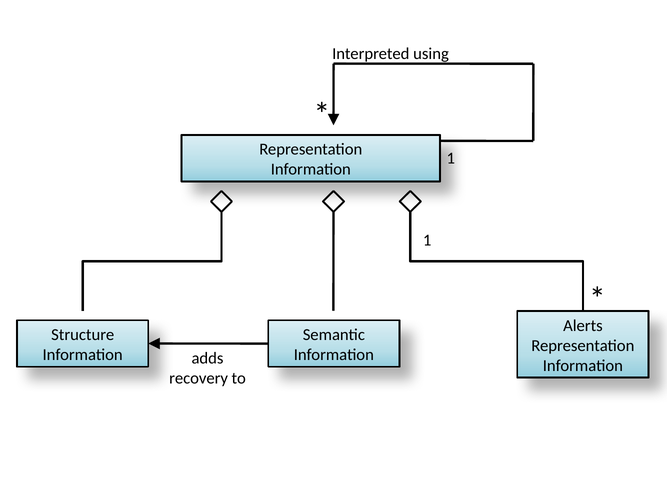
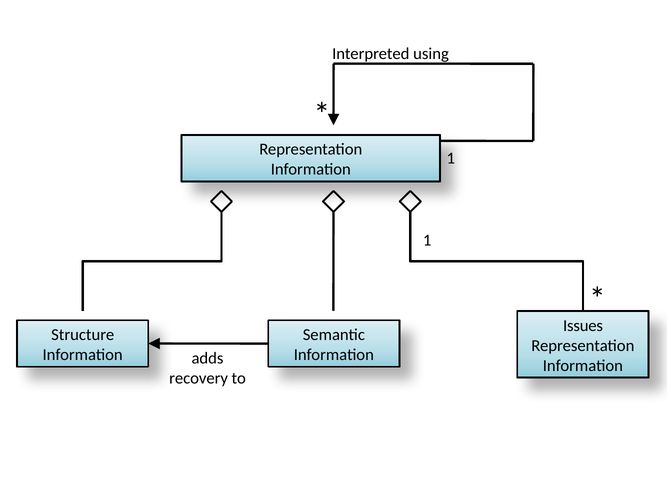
Alerts: Alerts -> Issues
